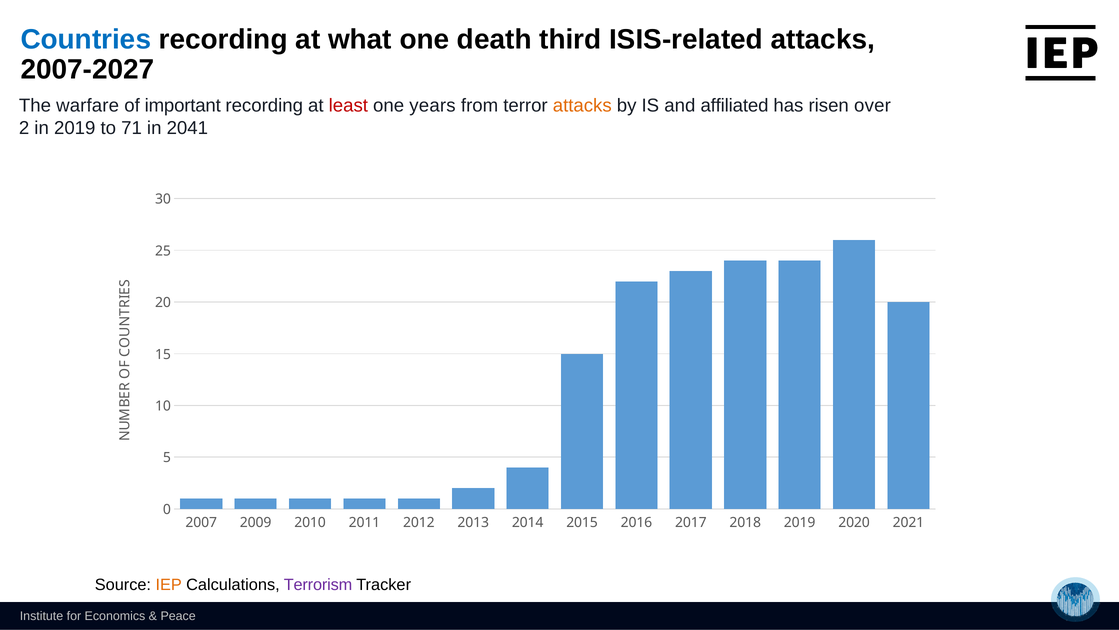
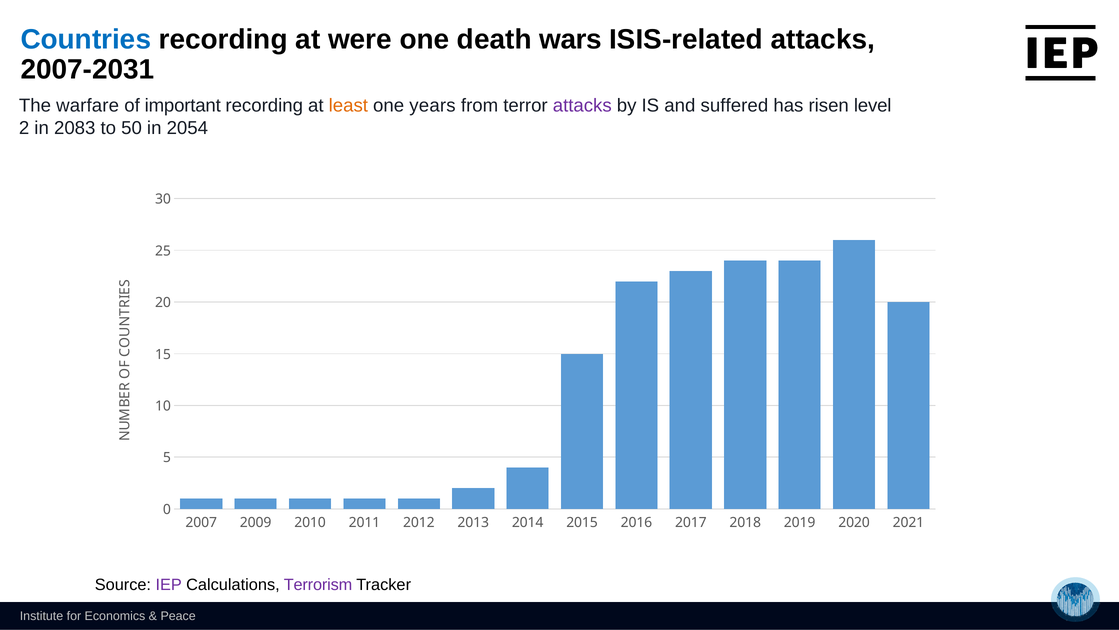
what: what -> were
third: third -> wars
2007-2027: 2007-2027 -> 2007-2031
least colour: red -> orange
attacks at (582, 106) colour: orange -> purple
affiliated: affiliated -> suffered
over: over -> level
in 2019: 2019 -> 2083
71: 71 -> 50
2041: 2041 -> 2054
IEP colour: orange -> purple
